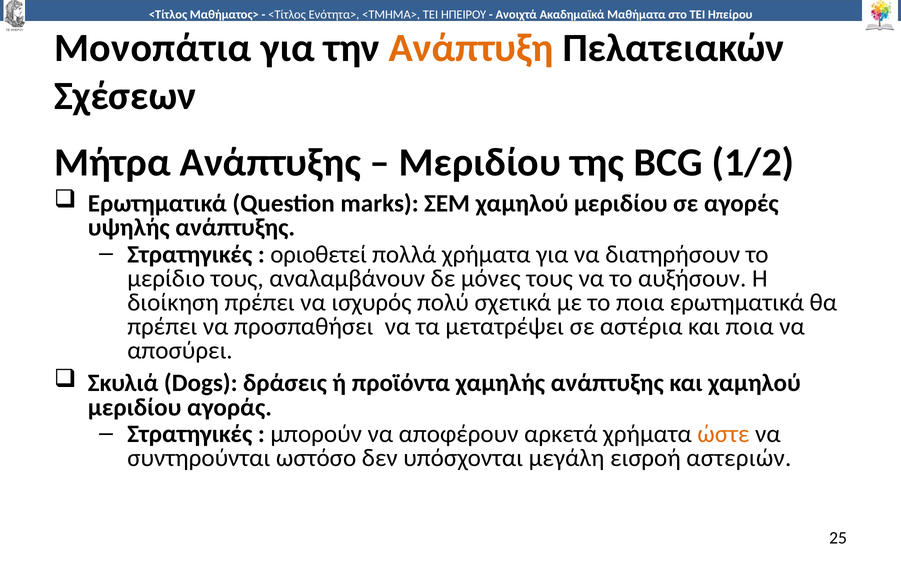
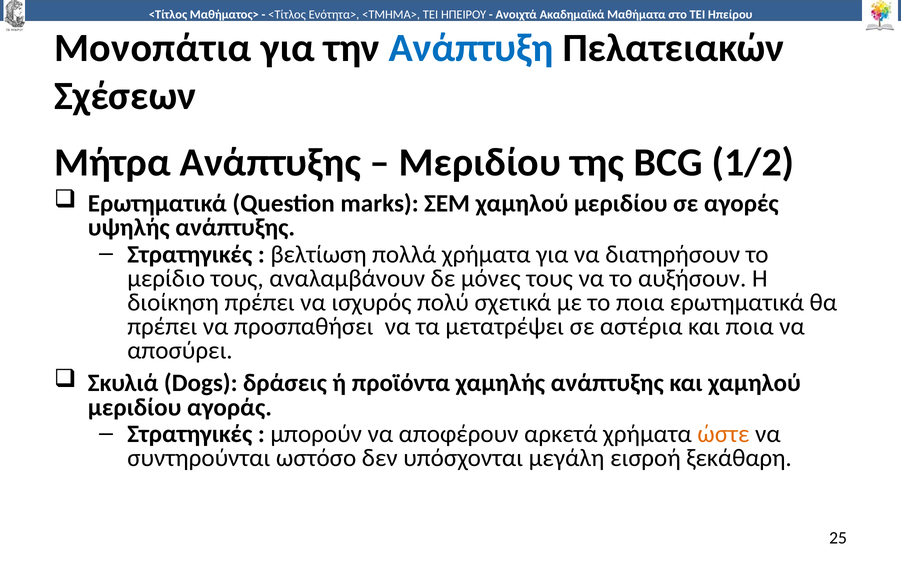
Ανάπτυξη colour: orange -> blue
οριοθετεί: οριοθετεί -> βελτίωση
αστεριών: αστεριών -> ξεκάθαρη
